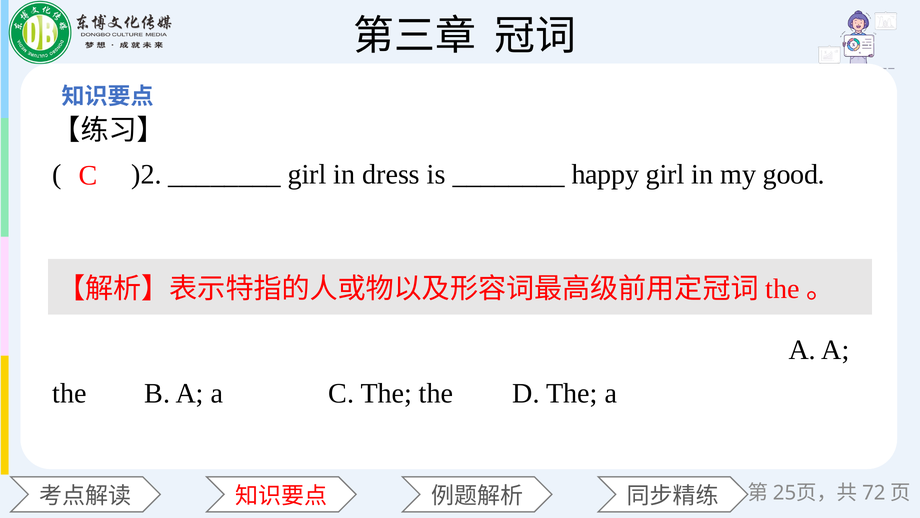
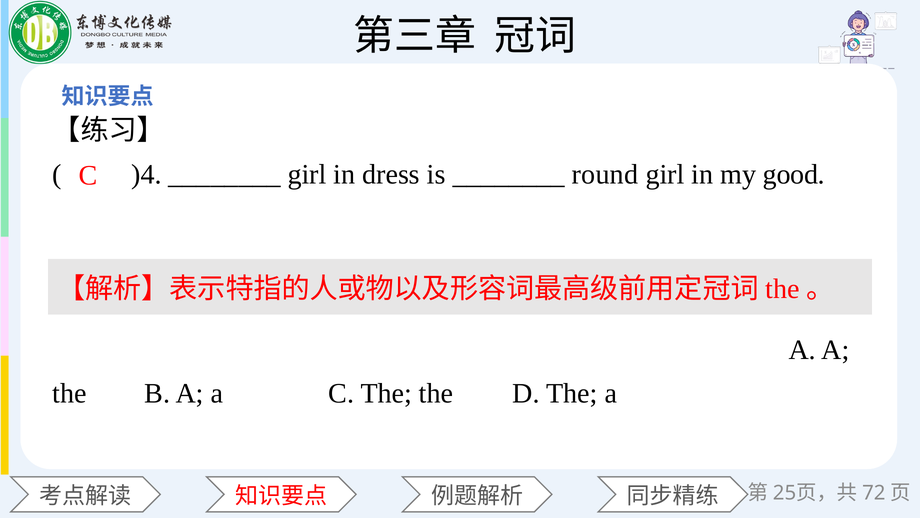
)2: )2 -> )4
happy: happy -> round
